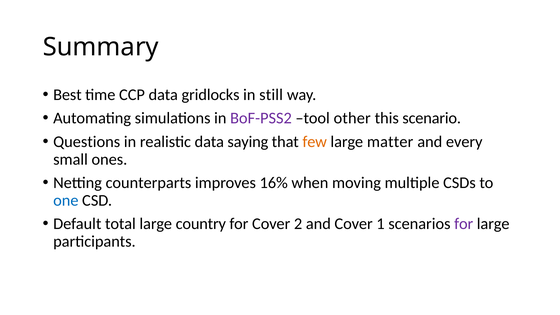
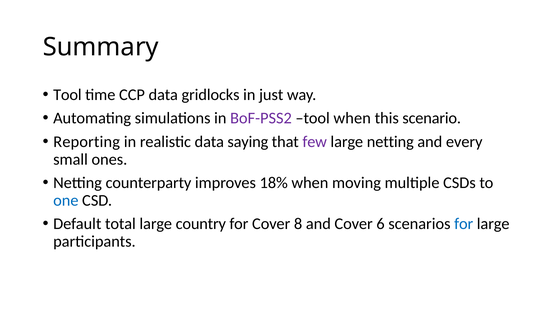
Best at (67, 95): Best -> Tool
still: still -> just
tool other: other -> when
Questions: Questions -> Reporting
few colour: orange -> purple
large matter: matter -> netting
counterparts: counterparts -> counterparty
16%: 16% -> 18%
2: 2 -> 8
1: 1 -> 6
for at (464, 224) colour: purple -> blue
